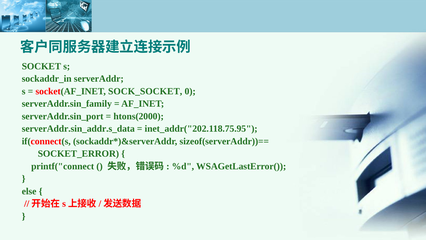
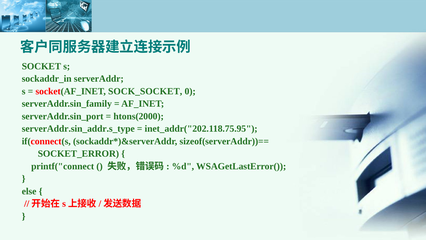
serverAddr.sin_addr.s_data: serverAddr.sin_addr.s_data -> serverAddr.sin_addr.s_type
